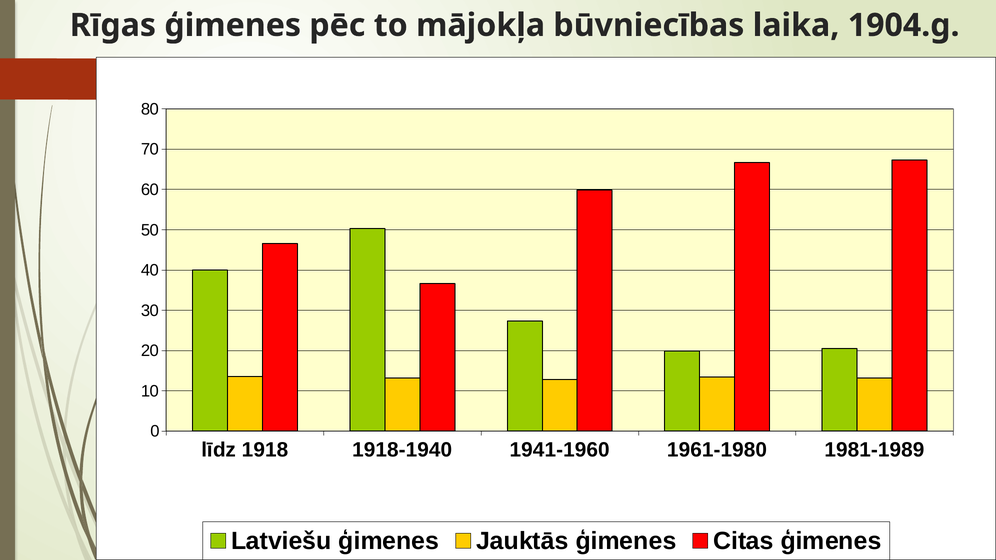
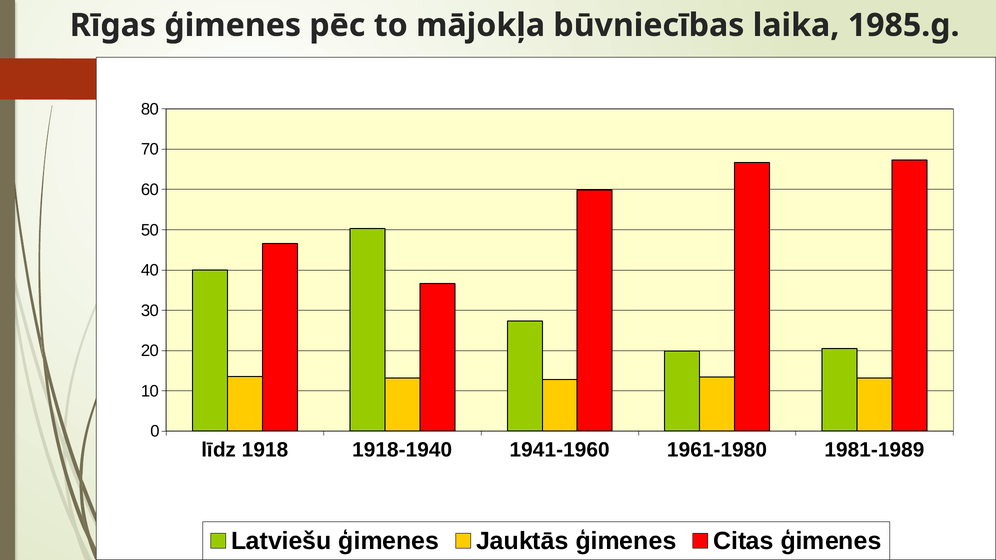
1904.g: 1904.g -> 1985.g
